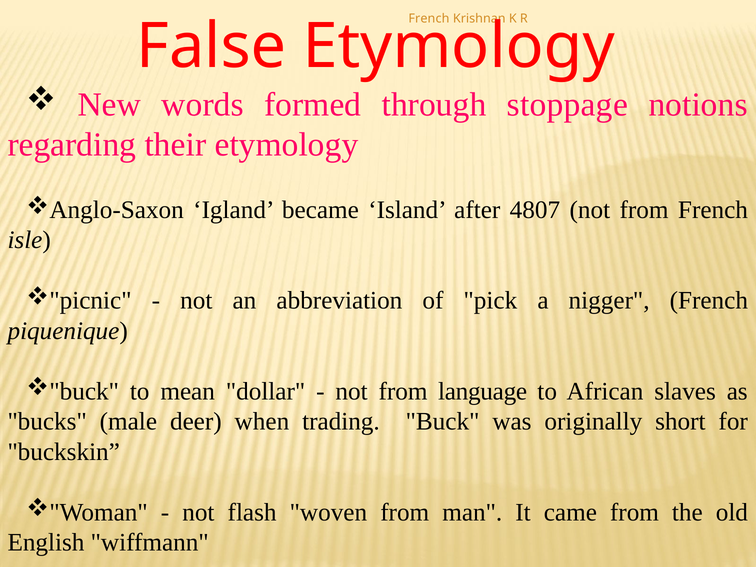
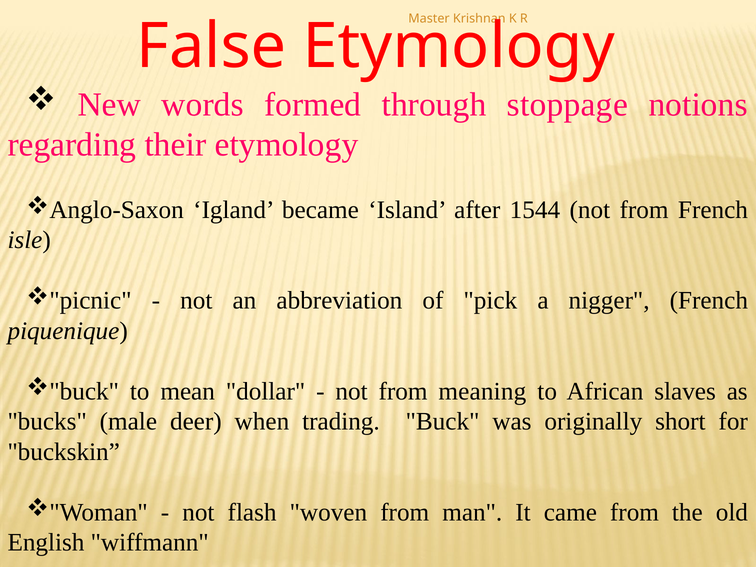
French at (429, 18): French -> Master
4807: 4807 -> 1544
language: language -> meaning
